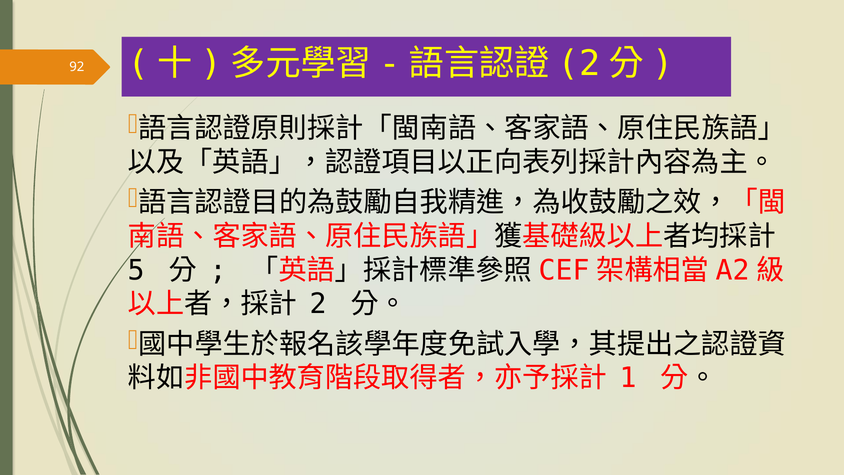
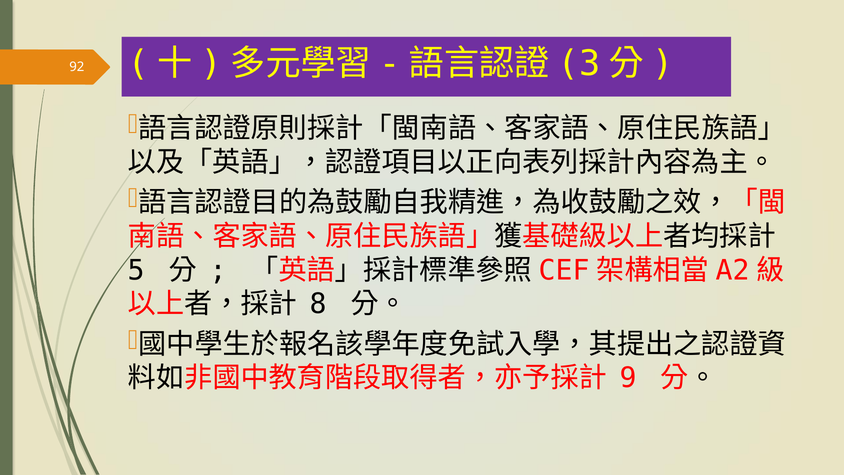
2 at (579, 63): 2 -> 3
2 at (318, 304): 2 -> 8
1: 1 -> 9
